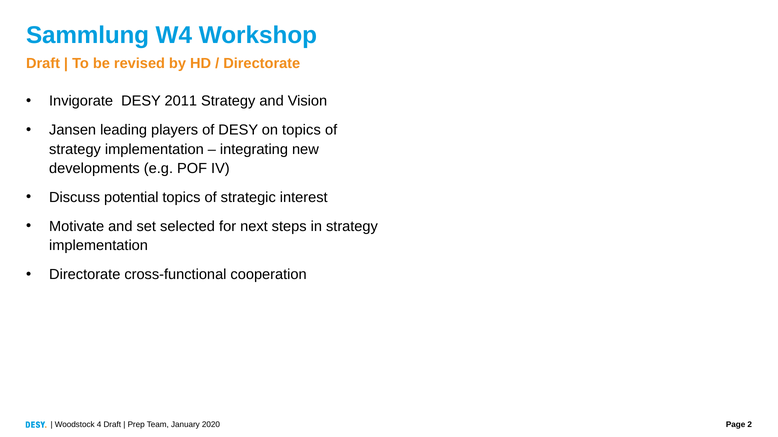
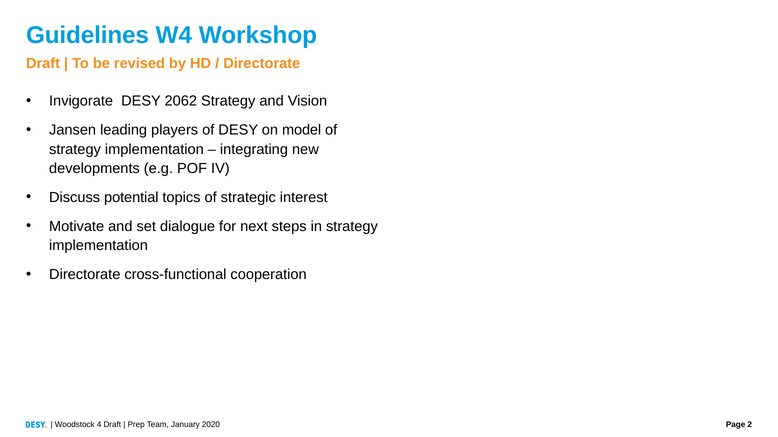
Sammlung: Sammlung -> Guidelines
2011: 2011 -> 2062
on topics: topics -> model
selected: selected -> dialogue
